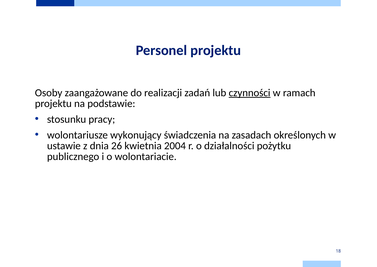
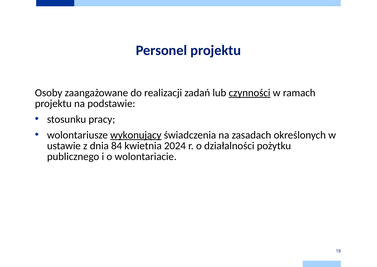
wykonujący underline: none -> present
26: 26 -> 84
2004: 2004 -> 2024
